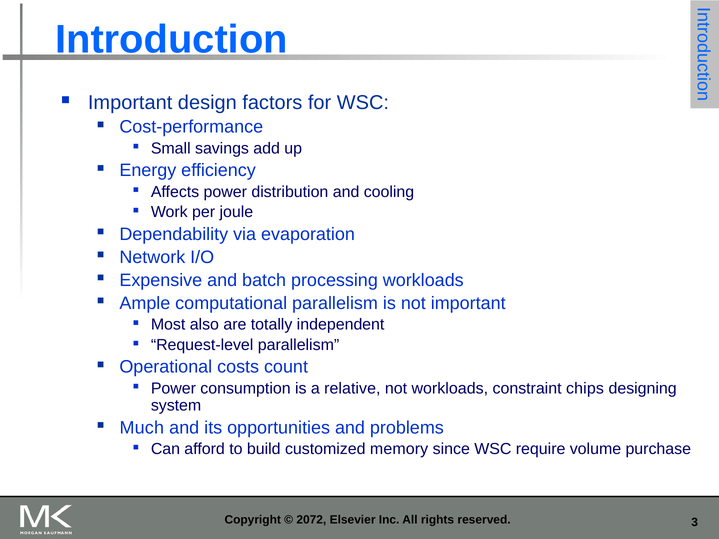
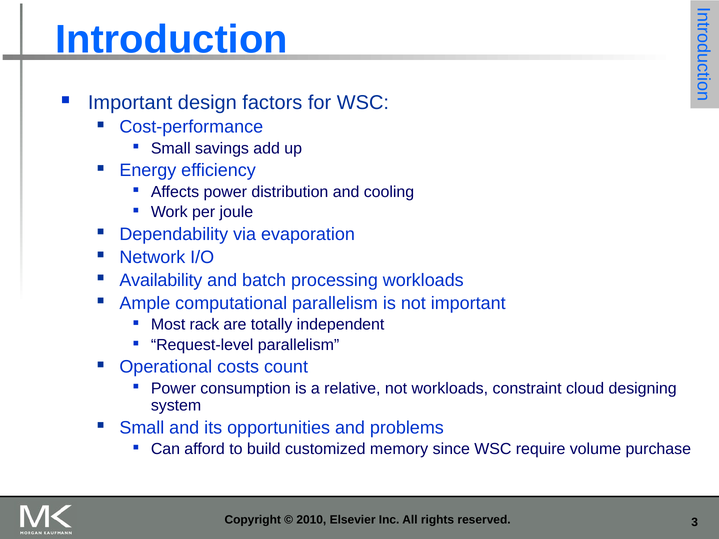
Expensive: Expensive -> Availability
also: also -> rack
chips: chips -> cloud
Much at (142, 428): Much -> Small
2072: 2072 -> 2010
